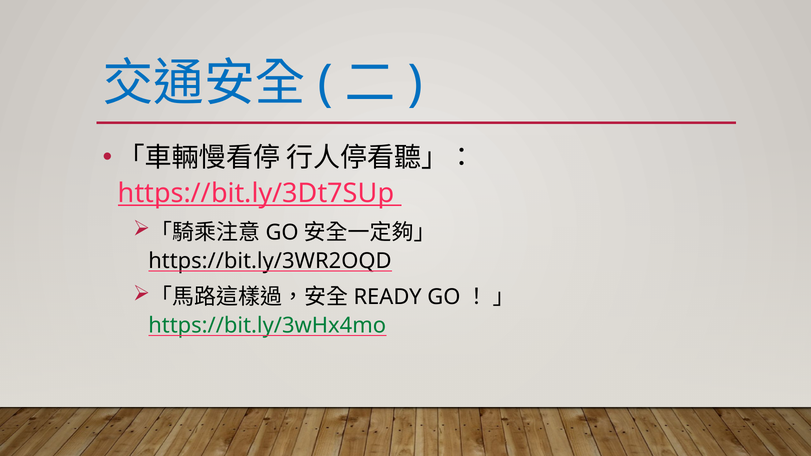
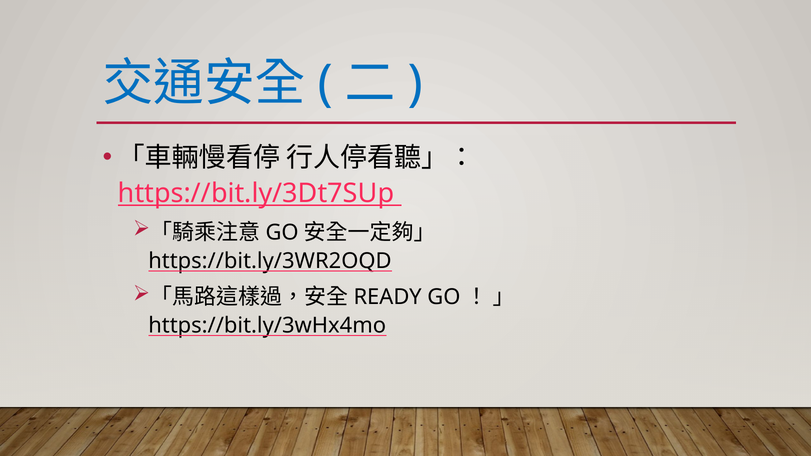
https://bit.ly/3wHx4mo colour: green -> black
